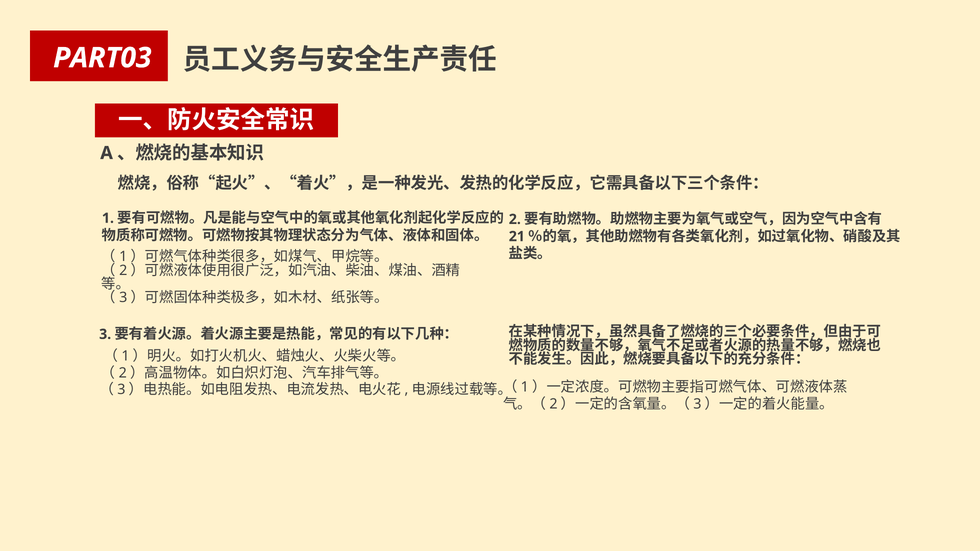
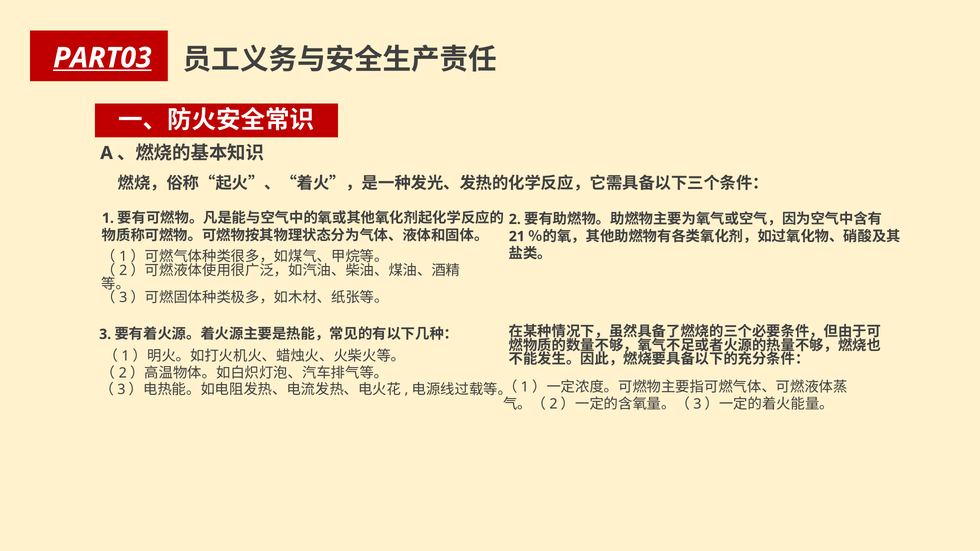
PART03 underline: none -> present
